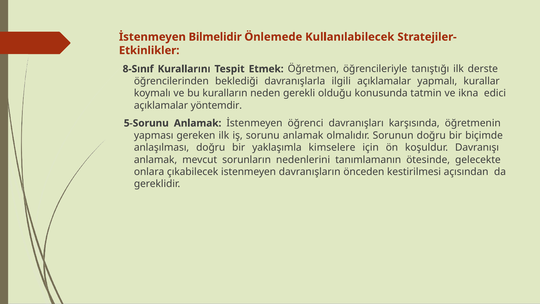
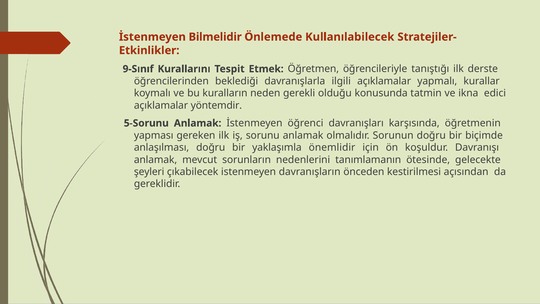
8-Sınıf: 8-Sınıf -> 9-Sınıf
kimselere: kimselere -> önemlidir
onlara: onlara -> şeyleri
